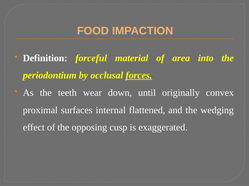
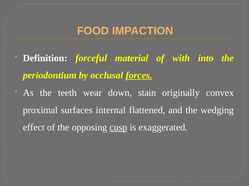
area: area -> with
until: until -> stain
cusp underline: none -> present
